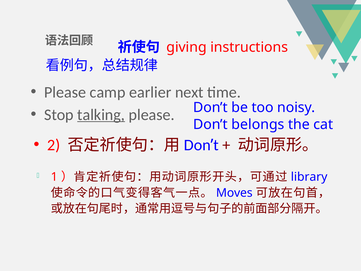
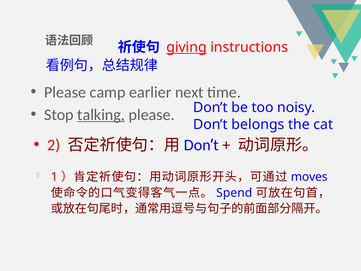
giving underline: none -> present
library: library -> moves
Moves: Moves -> Spend
